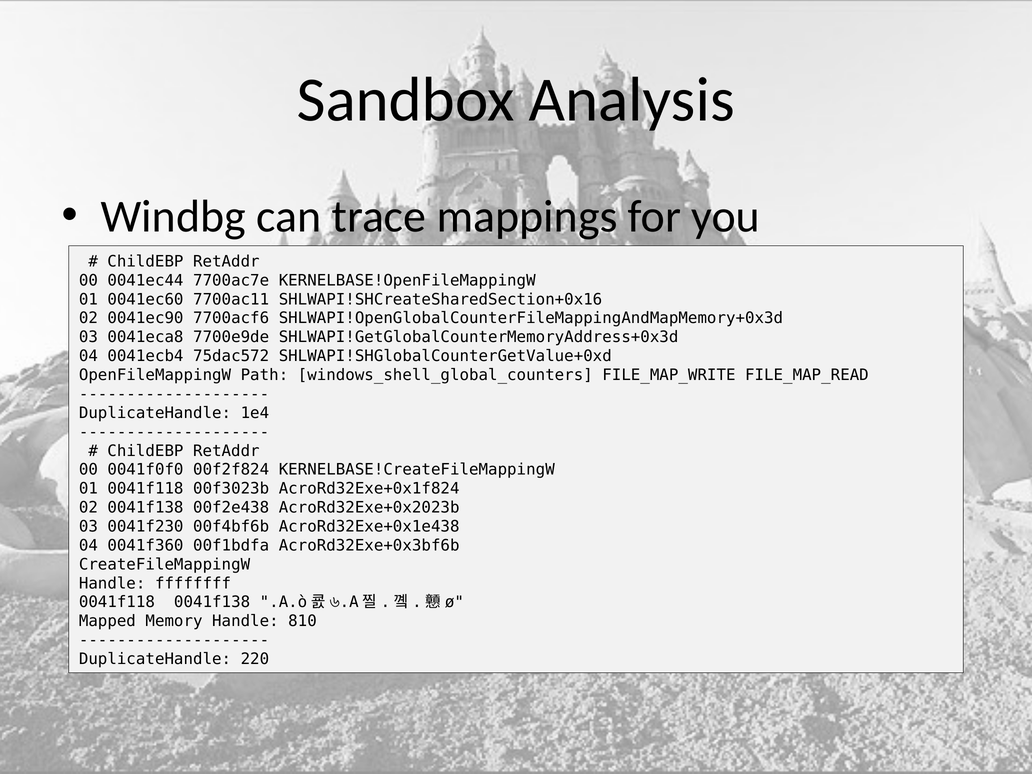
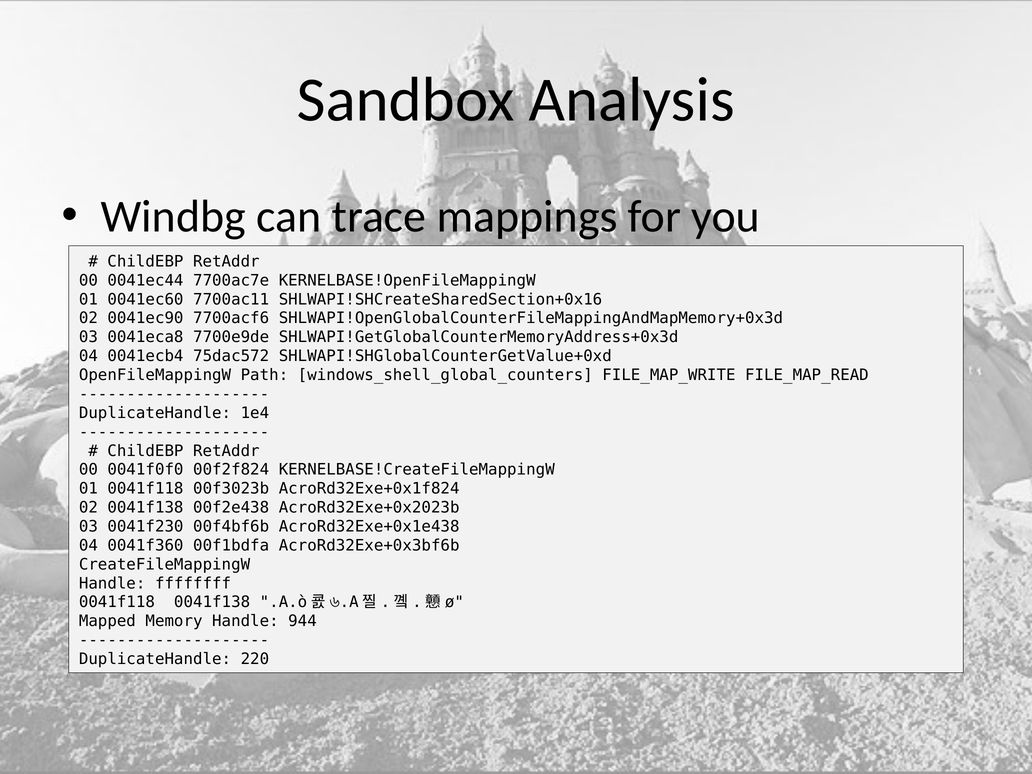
810: 810 -> 944
